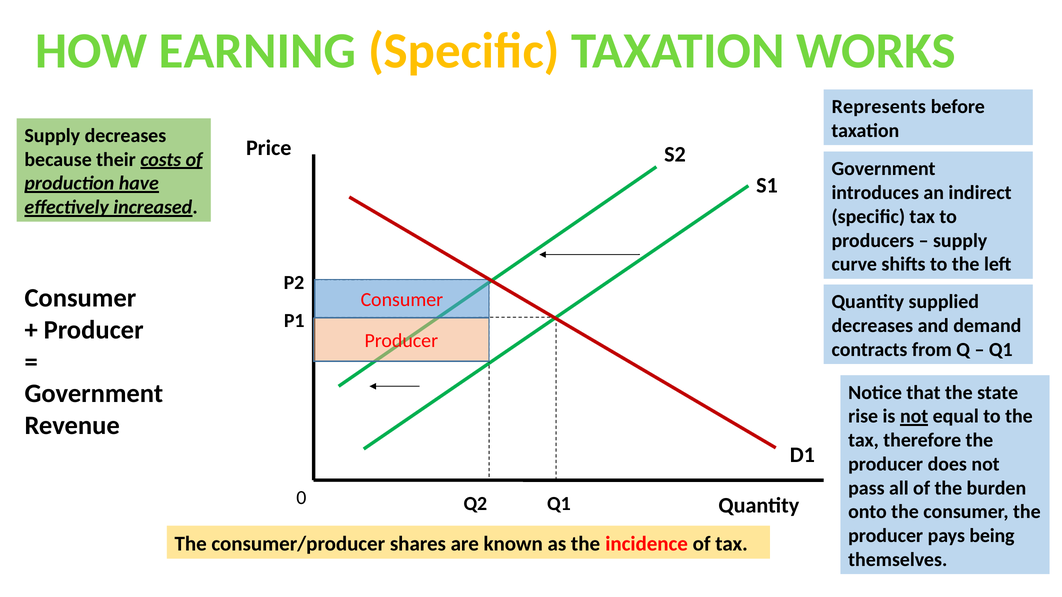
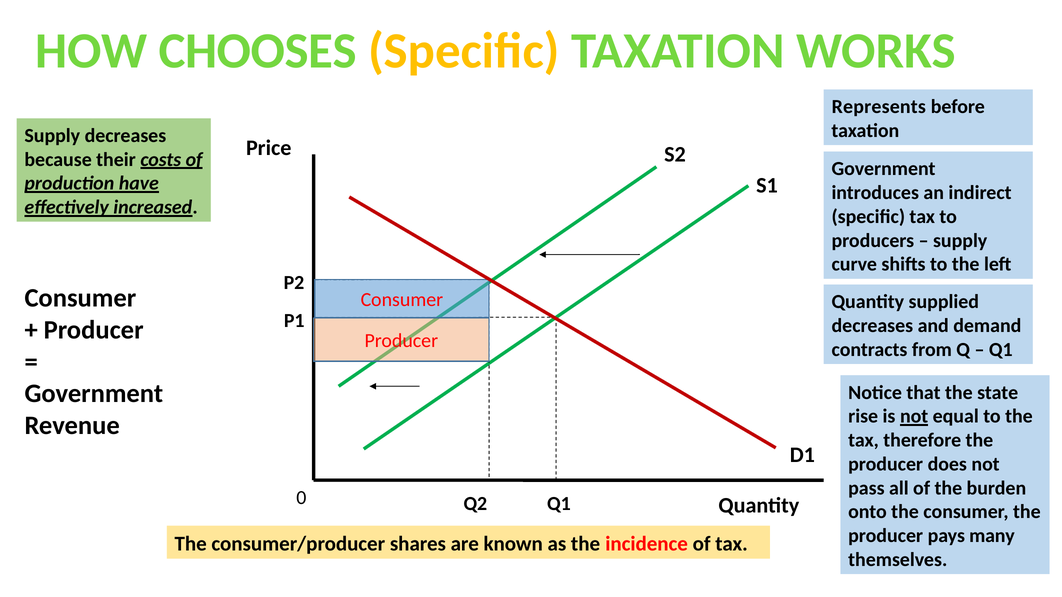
EARNING: EARNING -> CHOOSES
being: being -> many
